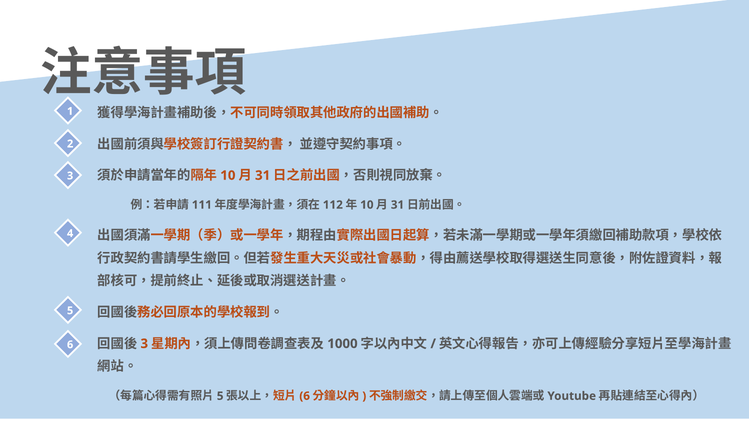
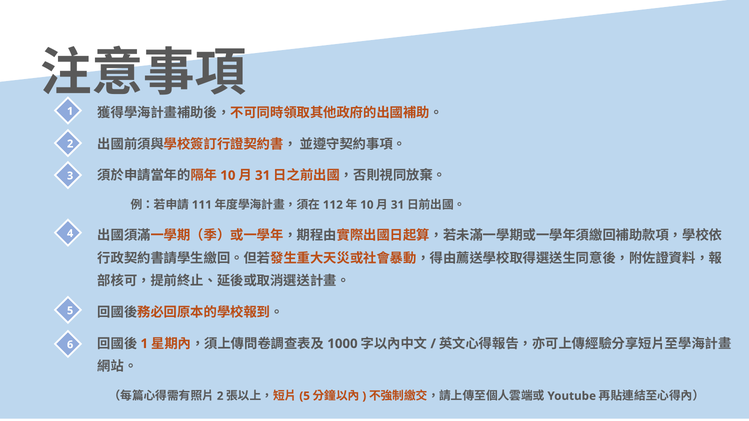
3 at (144, 344): 3 -> 1
5 at (220, 396): 5 -> 2
6 at (305, 396): 6 -> 5
